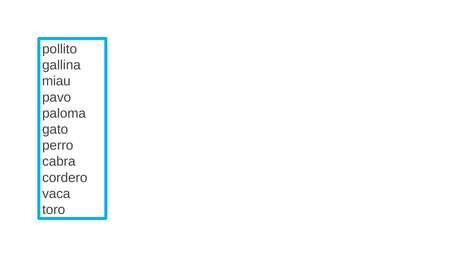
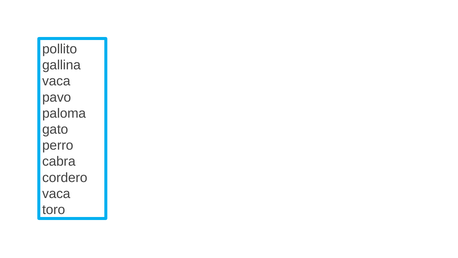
miau at (56, 81): miau -> vaca
